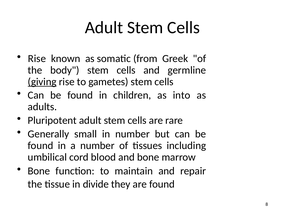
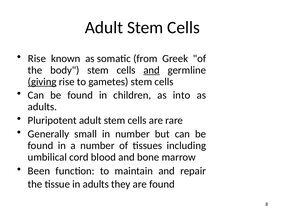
and at (152, 70) underline: none -> present
Bone at (39, 171): Bone -> Been
in divide: divide -> adults
